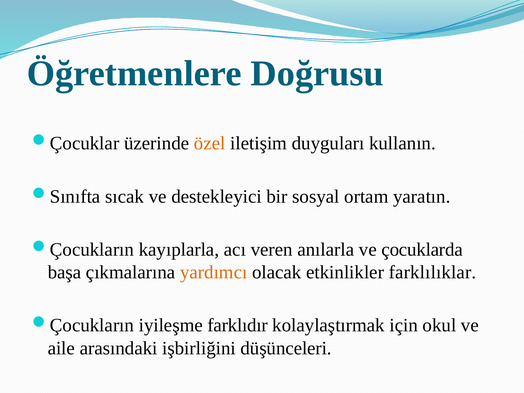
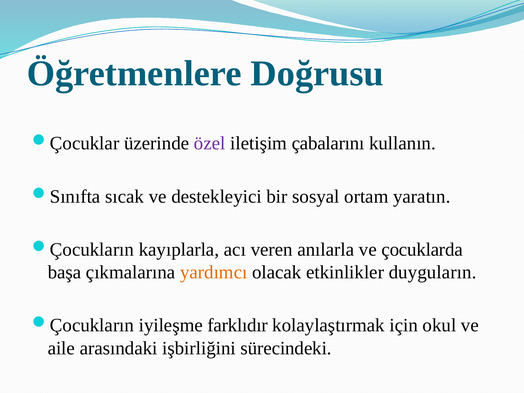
özel colour: orange -> purple
duyguları: duyguları -> çabalarını
farklılıklar: farklılıklar -> duyguların
düşünceleri: düşünceleri -> sürecindeki
